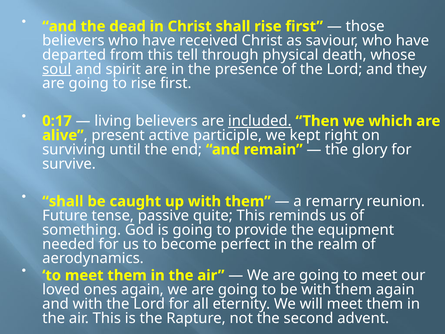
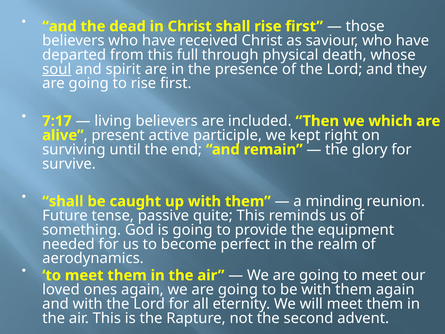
tell: tell -> full
0:17: 0:17 -> 7:17
included underline: present -> none
remarry: remarry -> minding
